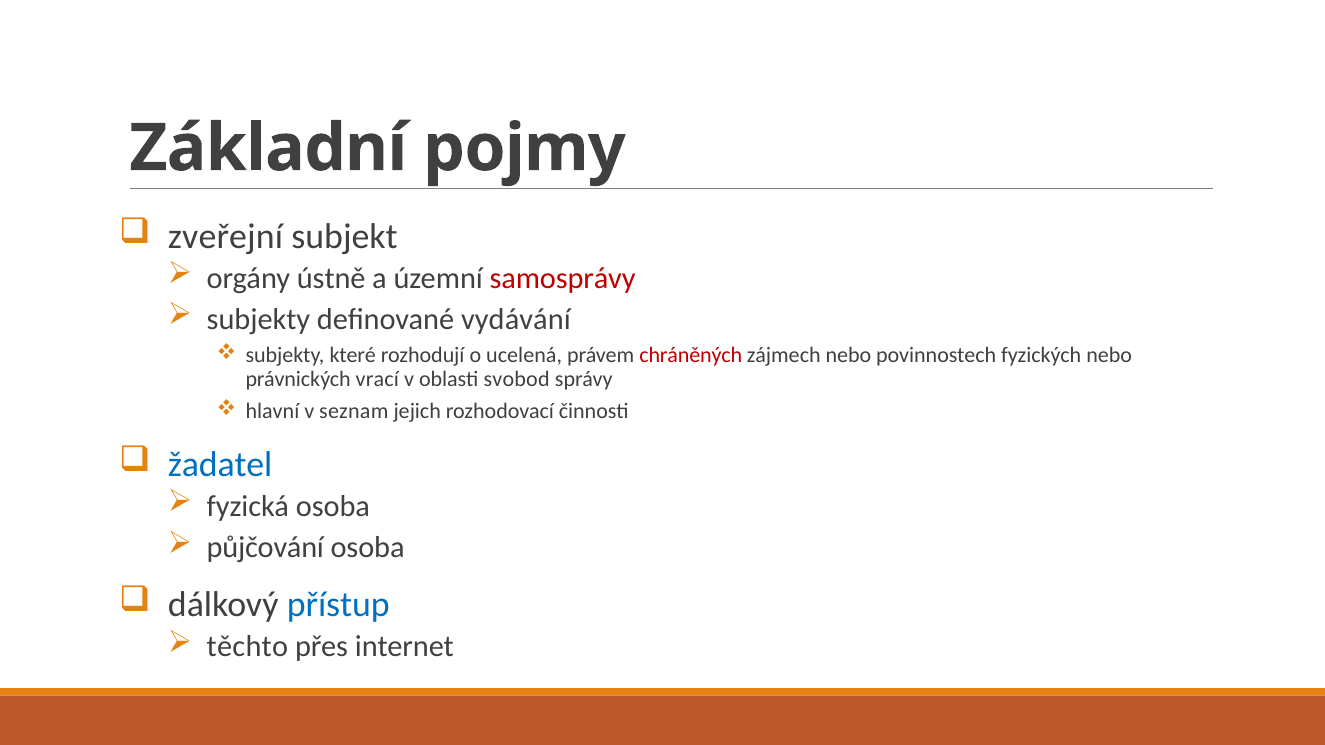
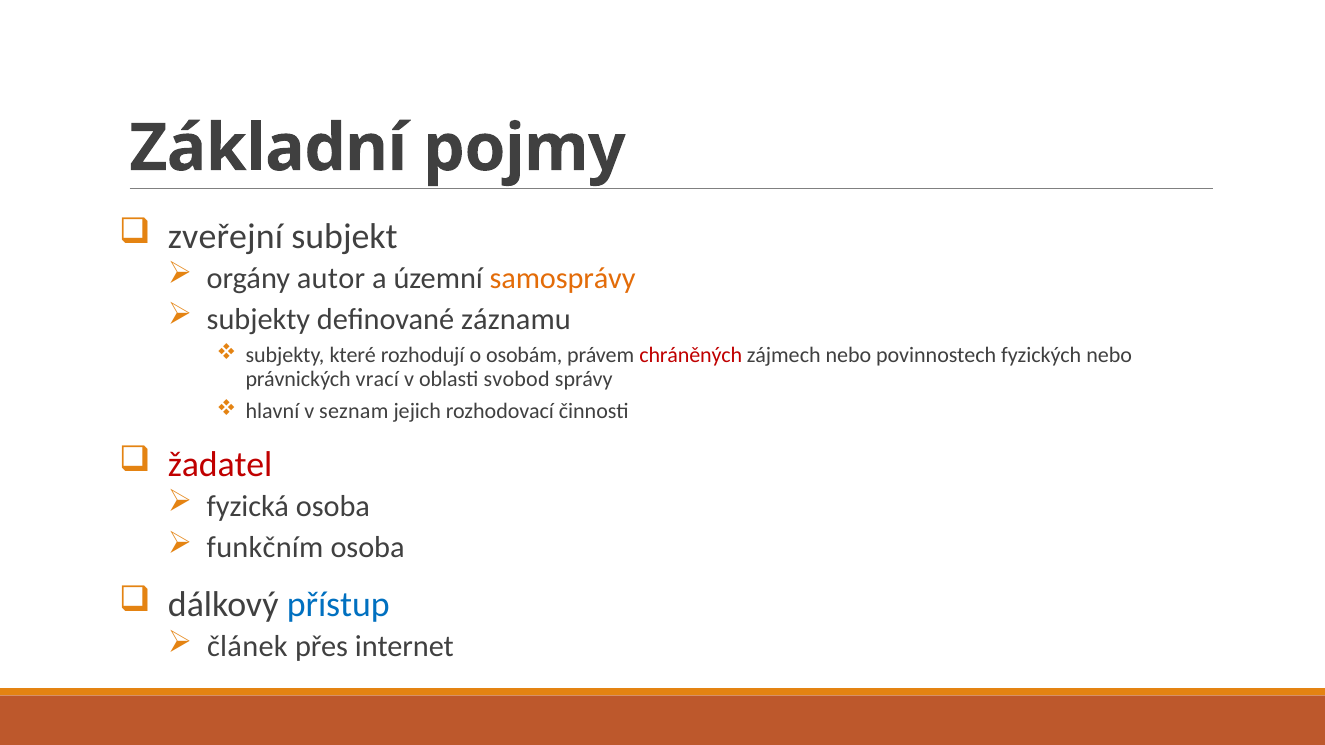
ústně: ústně -> autor
samosprávy colour: red -> orange
vydávání: vydávání -> záznamu
ucelená: ucelená -> osobám
žadatel colour: blue -> red
půjčování: půjčování -> funkčním
těchto: těchto -> článek
